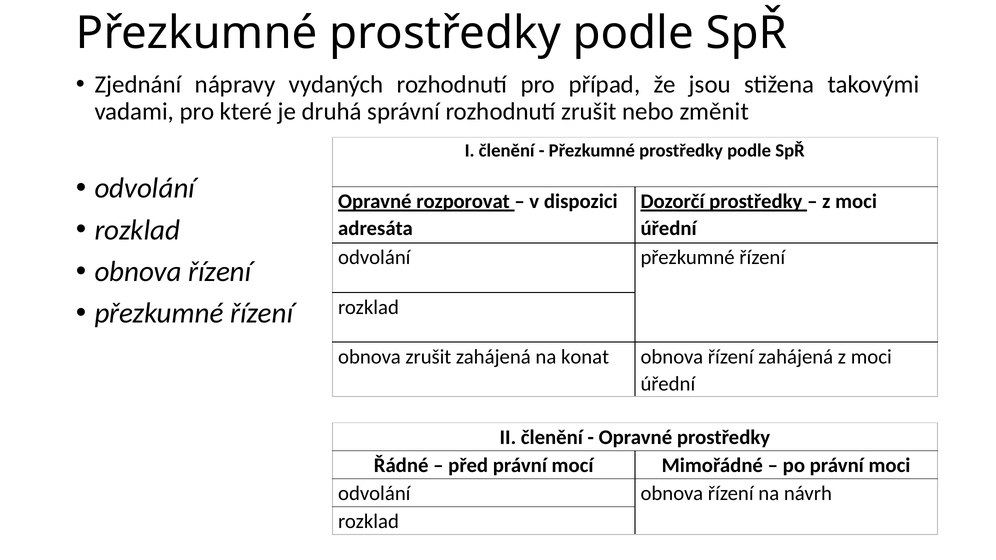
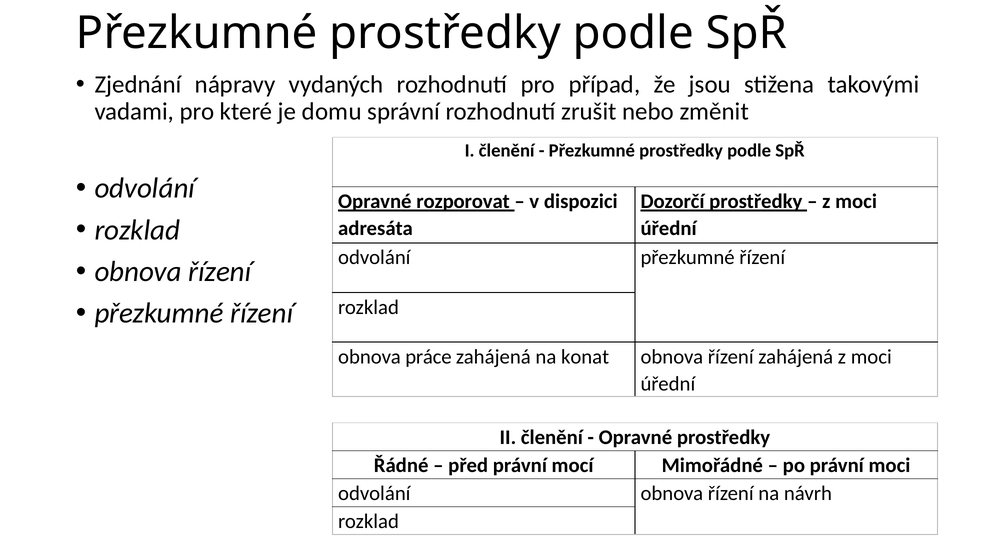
druhá: druhá -> domu
obnova zrušit: zrušit -> práce
